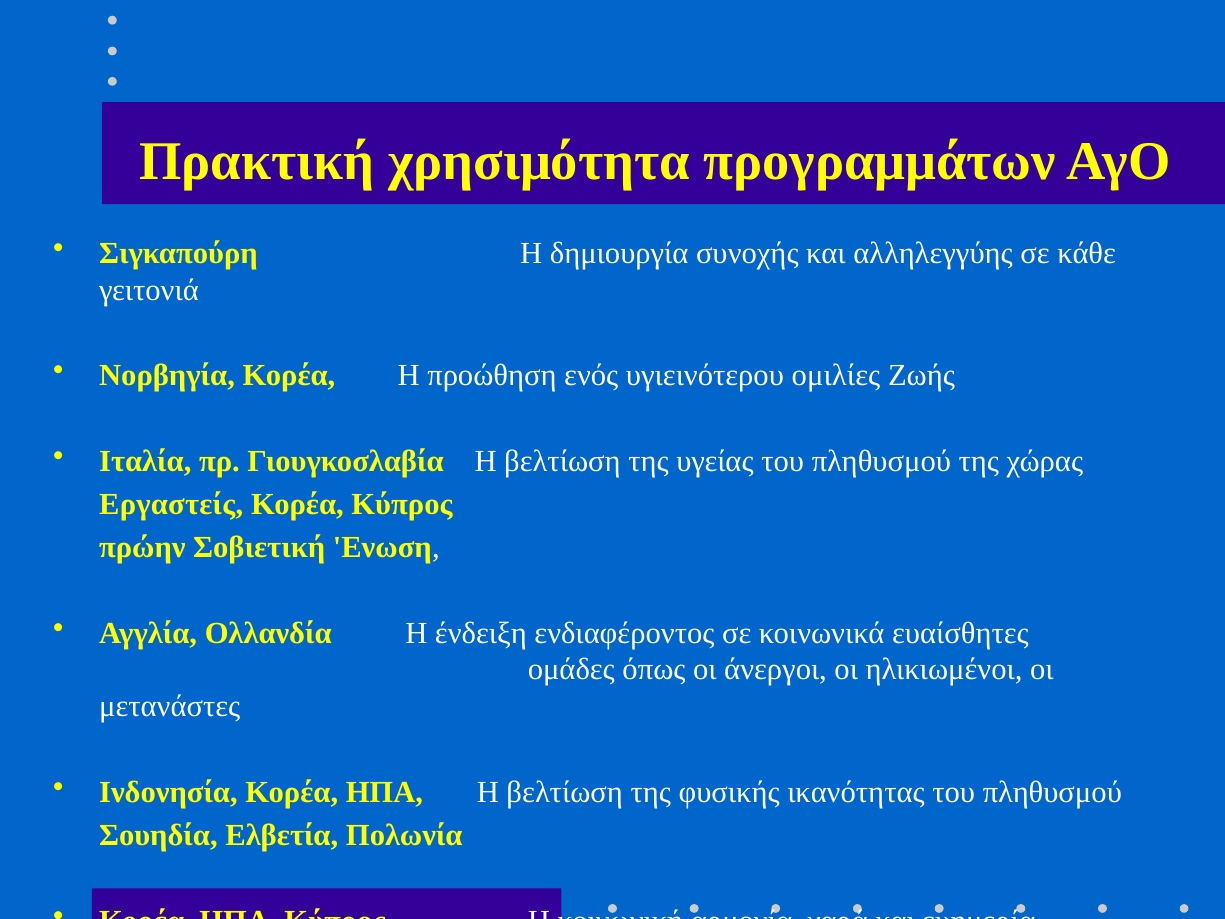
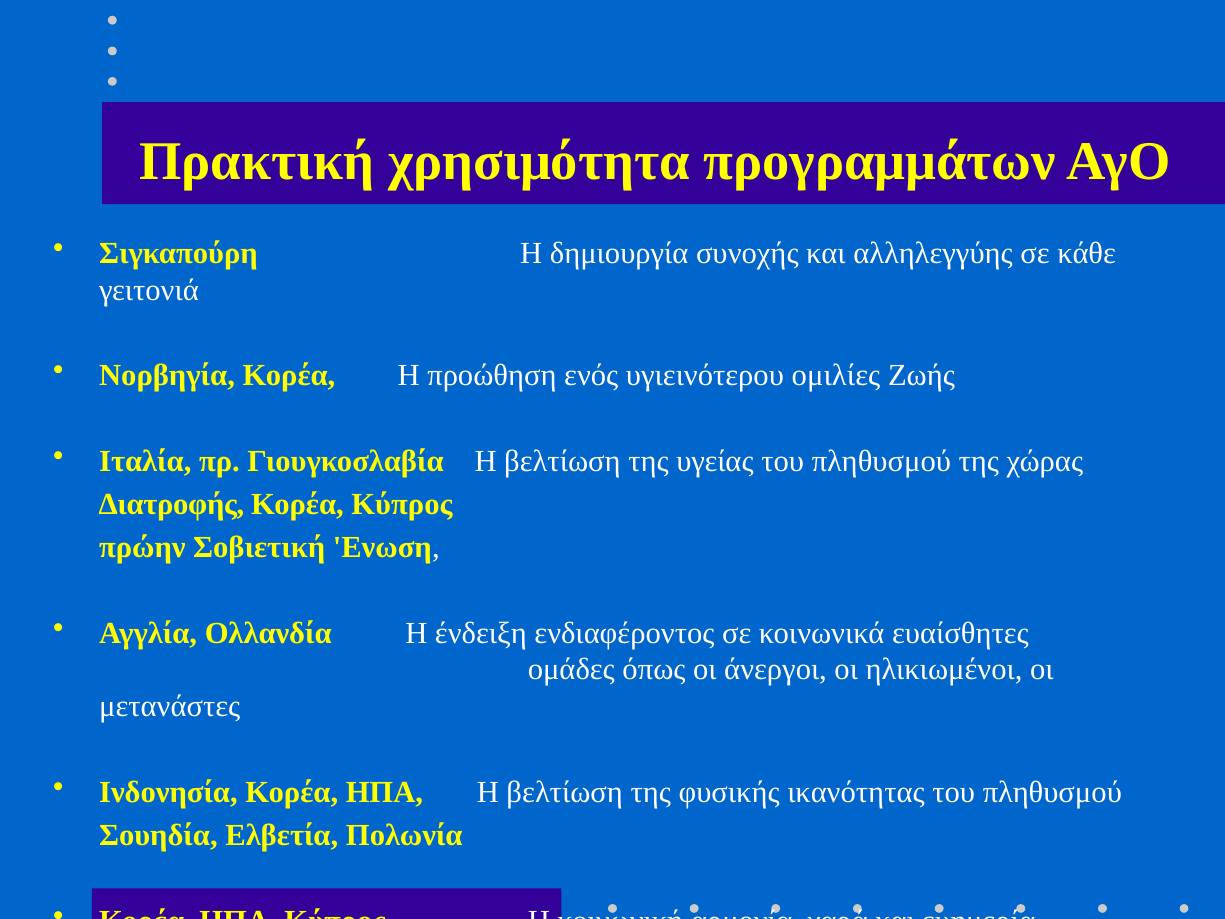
Εργαστείς: Εργαστείς -> Διατροφής
